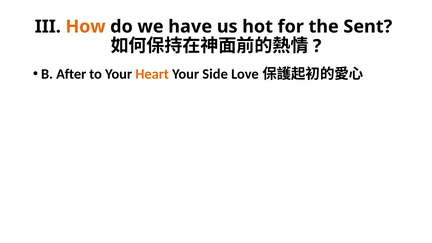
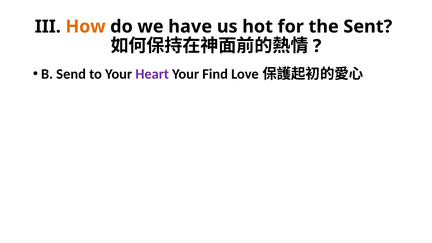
After: After -> Send
Heart colour: orange -> purple
Side: Side -> Find
